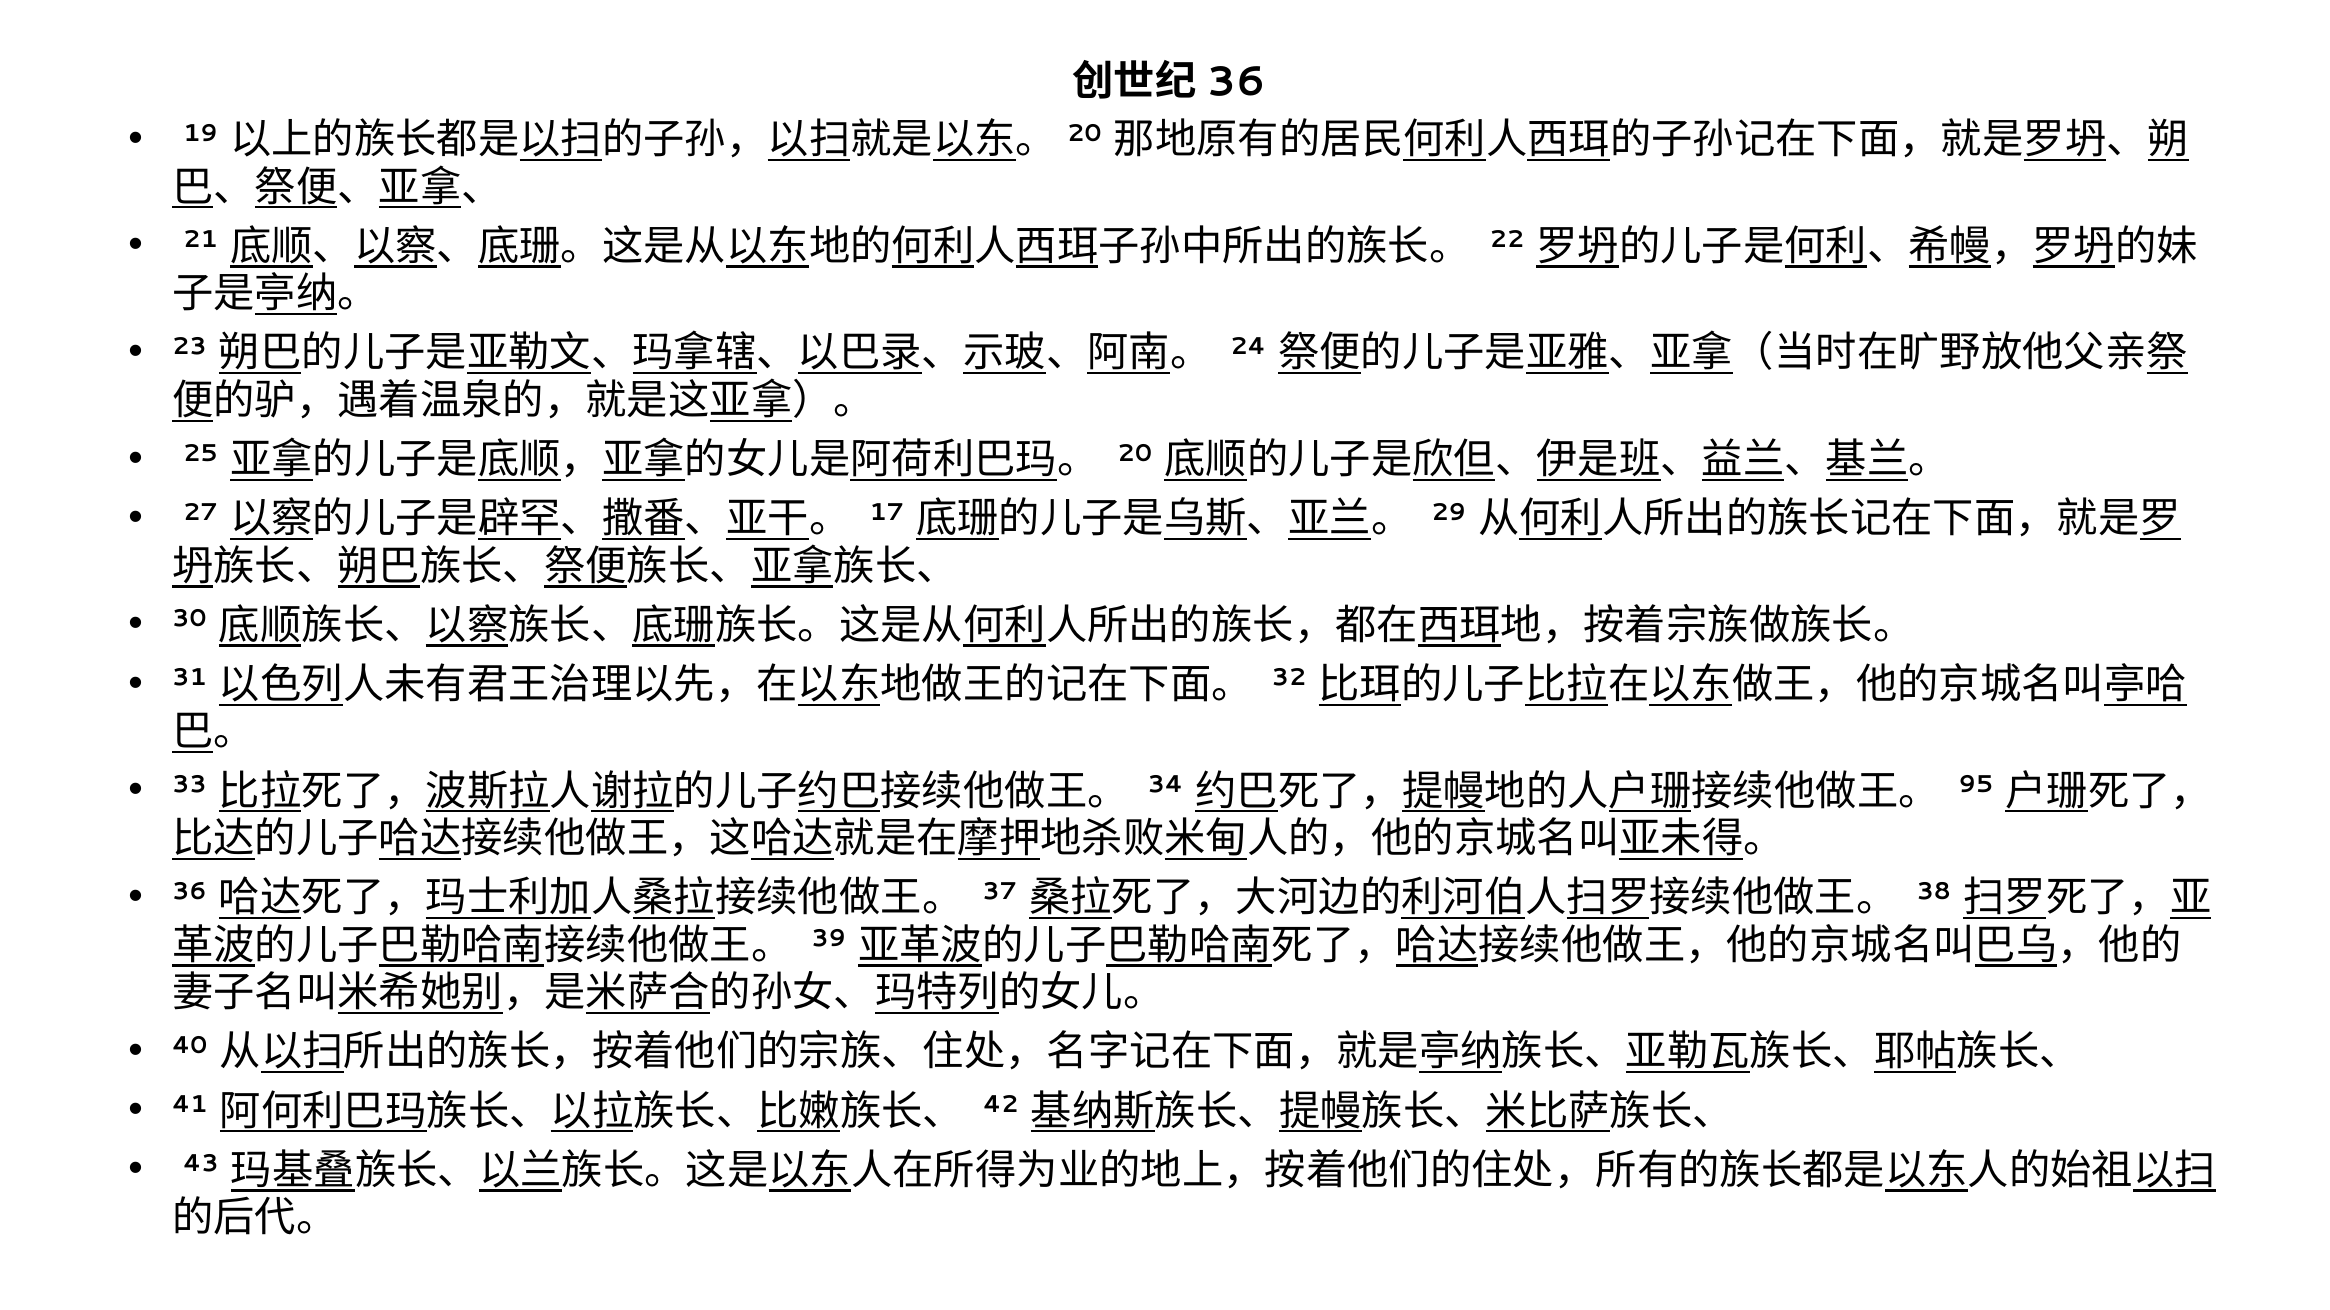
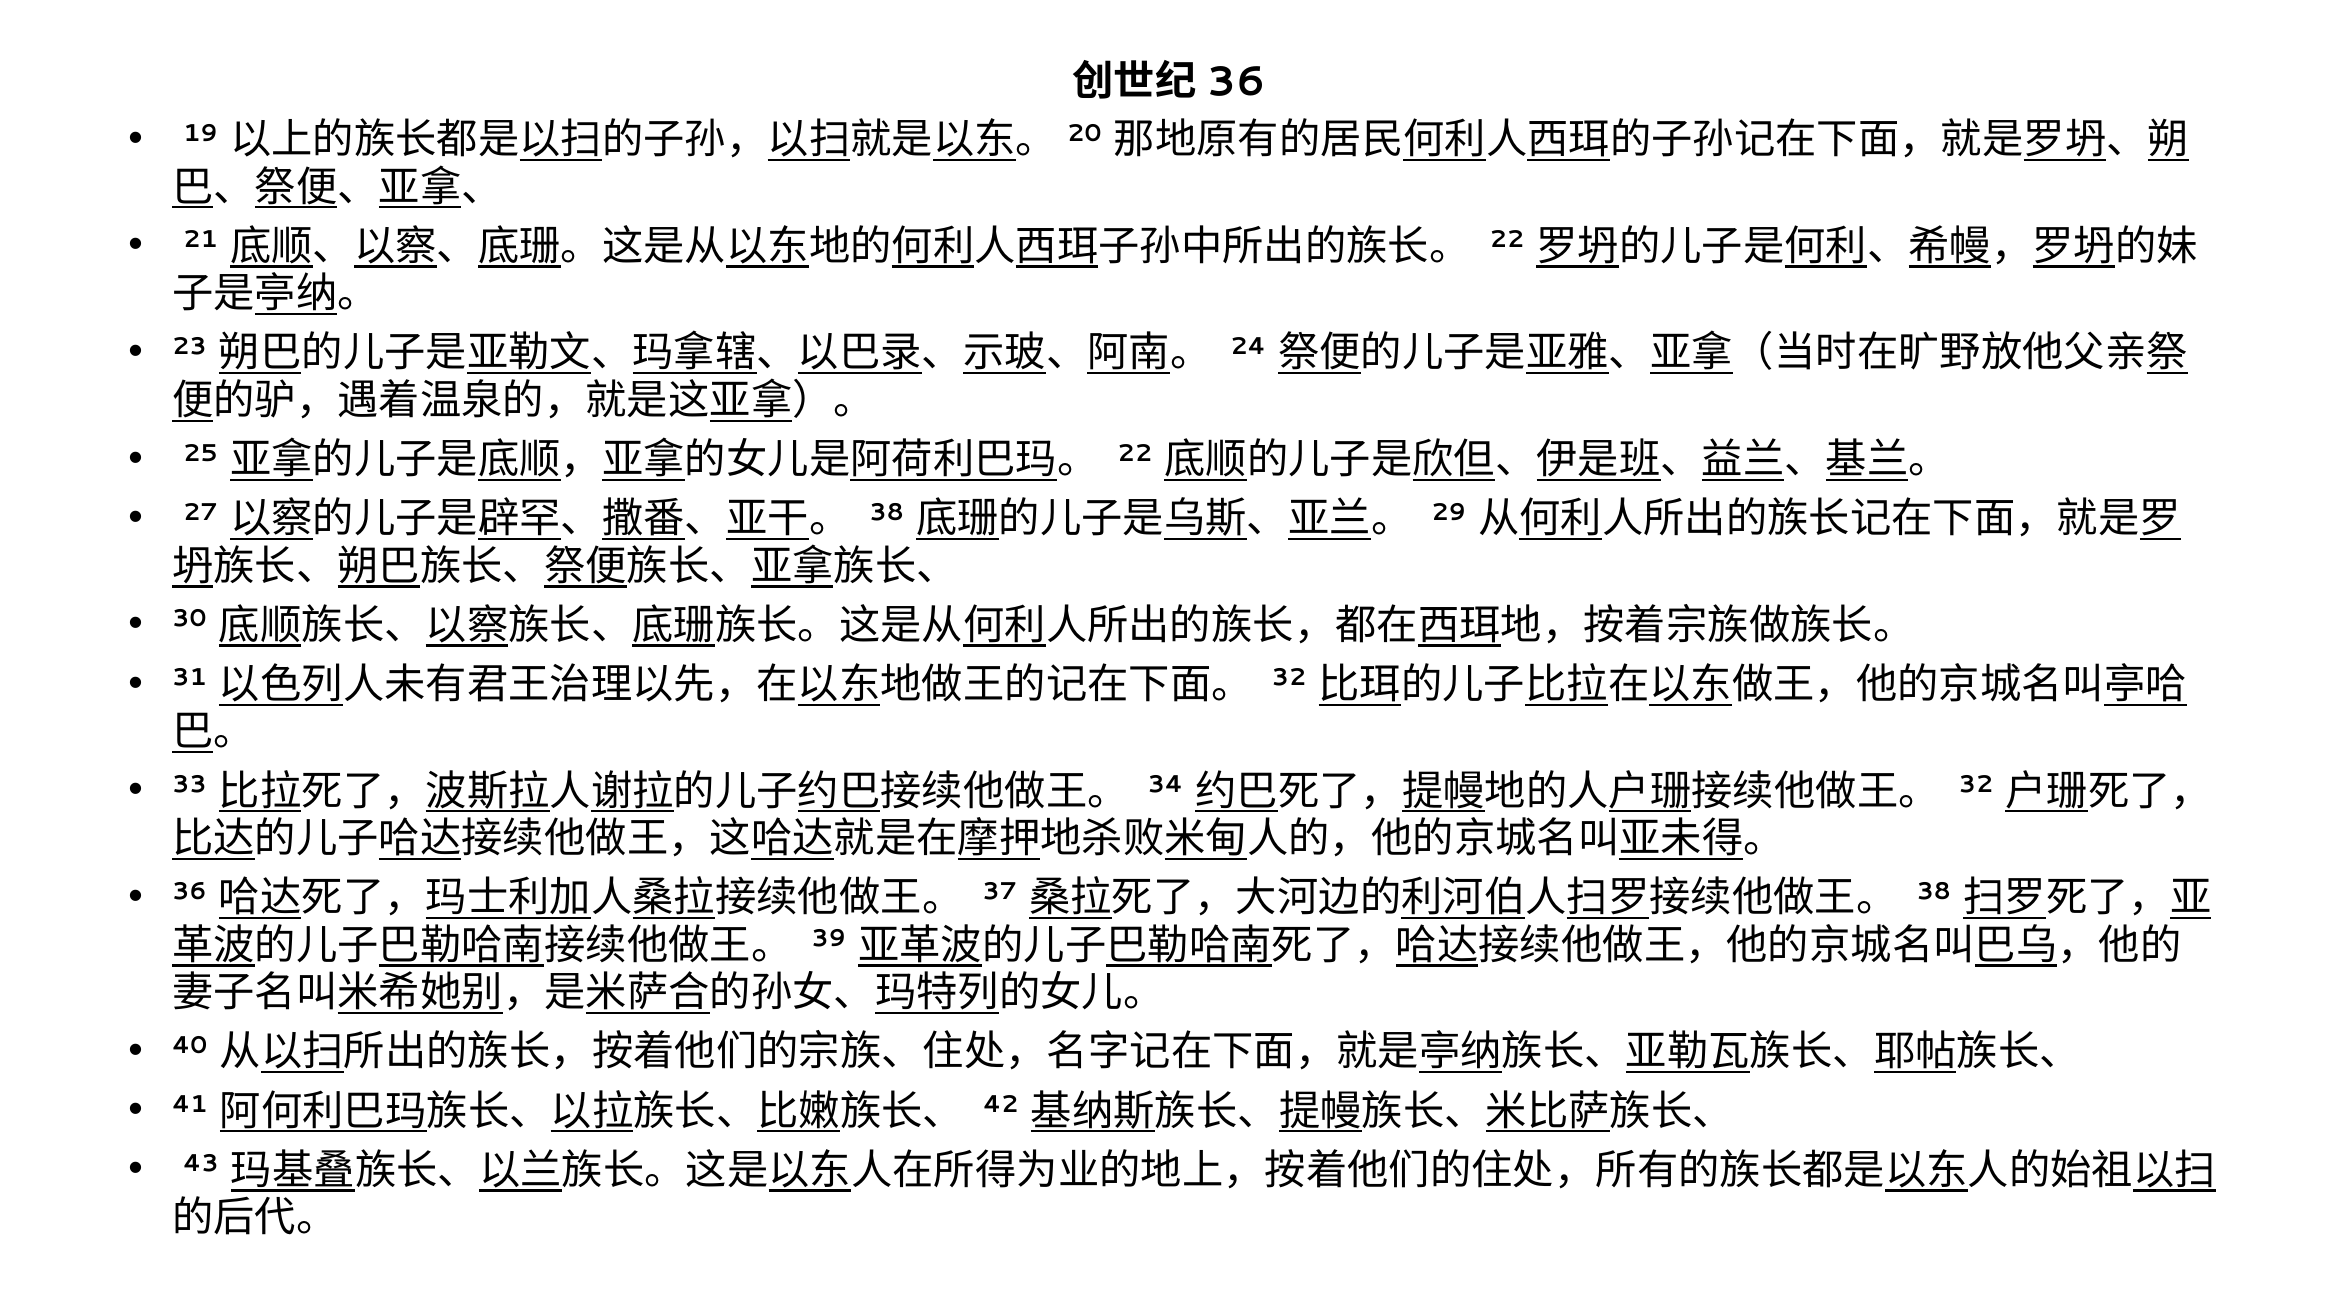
20 at (1135, 453): 20 -> 22
17 at (887, 512): 17 -> 38
95 at (1976, 785): 95 -> 32
